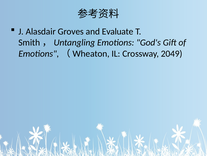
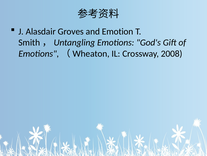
Evaluate: Evaluate -> Emotion
2049: 2049 -> 2008
